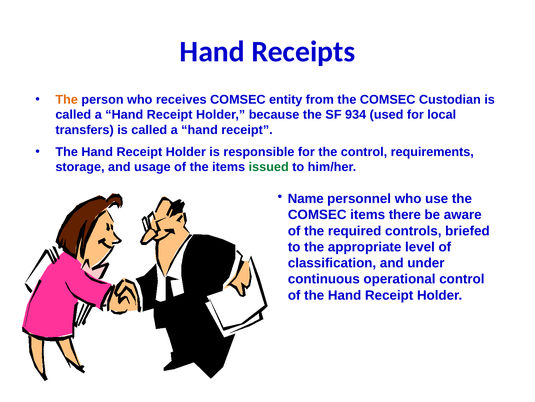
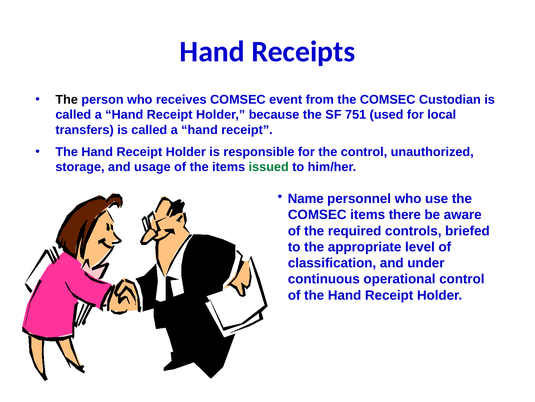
The at (67, 99) colour: orange -> black
entity: entity -> event
934: 934 -> 751
requirements: requirements -> unauthorized
